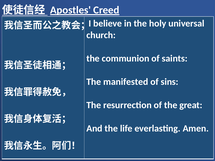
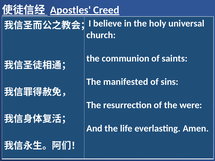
great: great -> were
